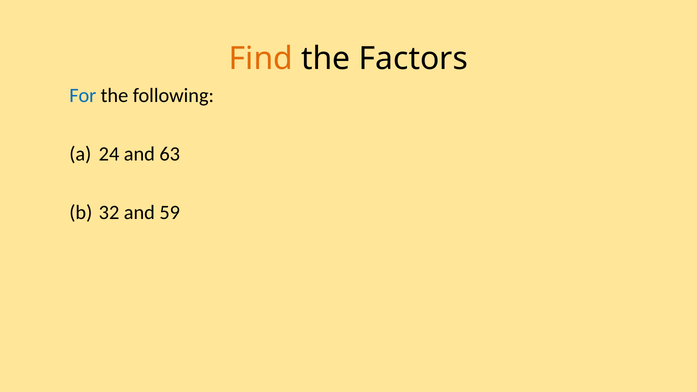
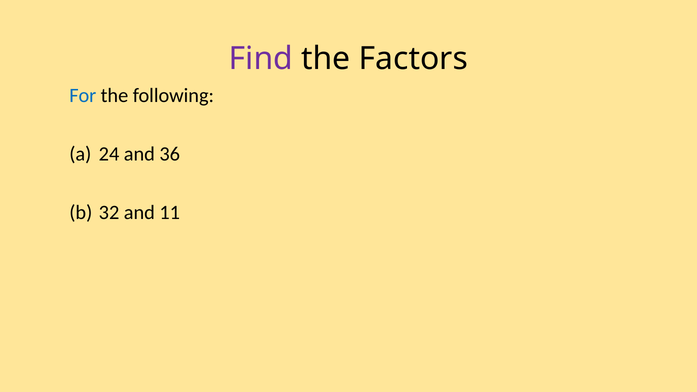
Find colour: orange -> purple
63: 63 -> 36
59: 59 -> 11
